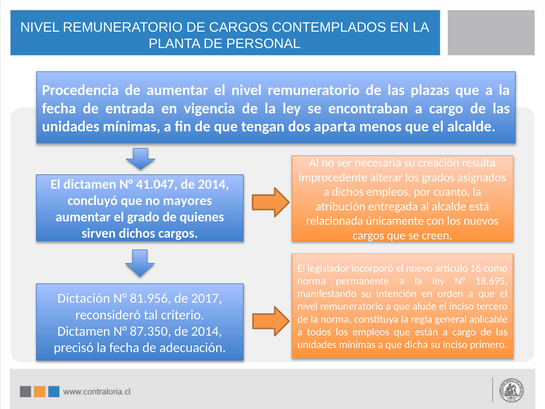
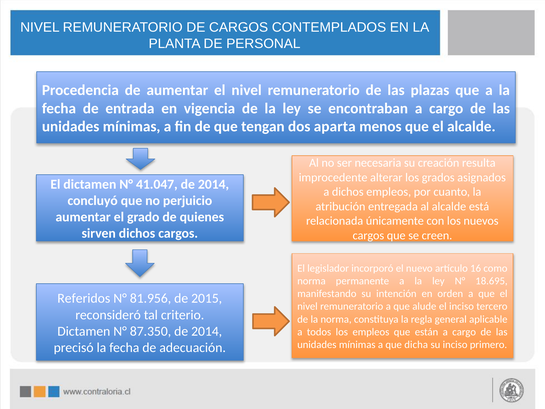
mayores: mayores -> perjuicio
Dictación: Dictación -> Referidos
2017: 2017 -> 2015
